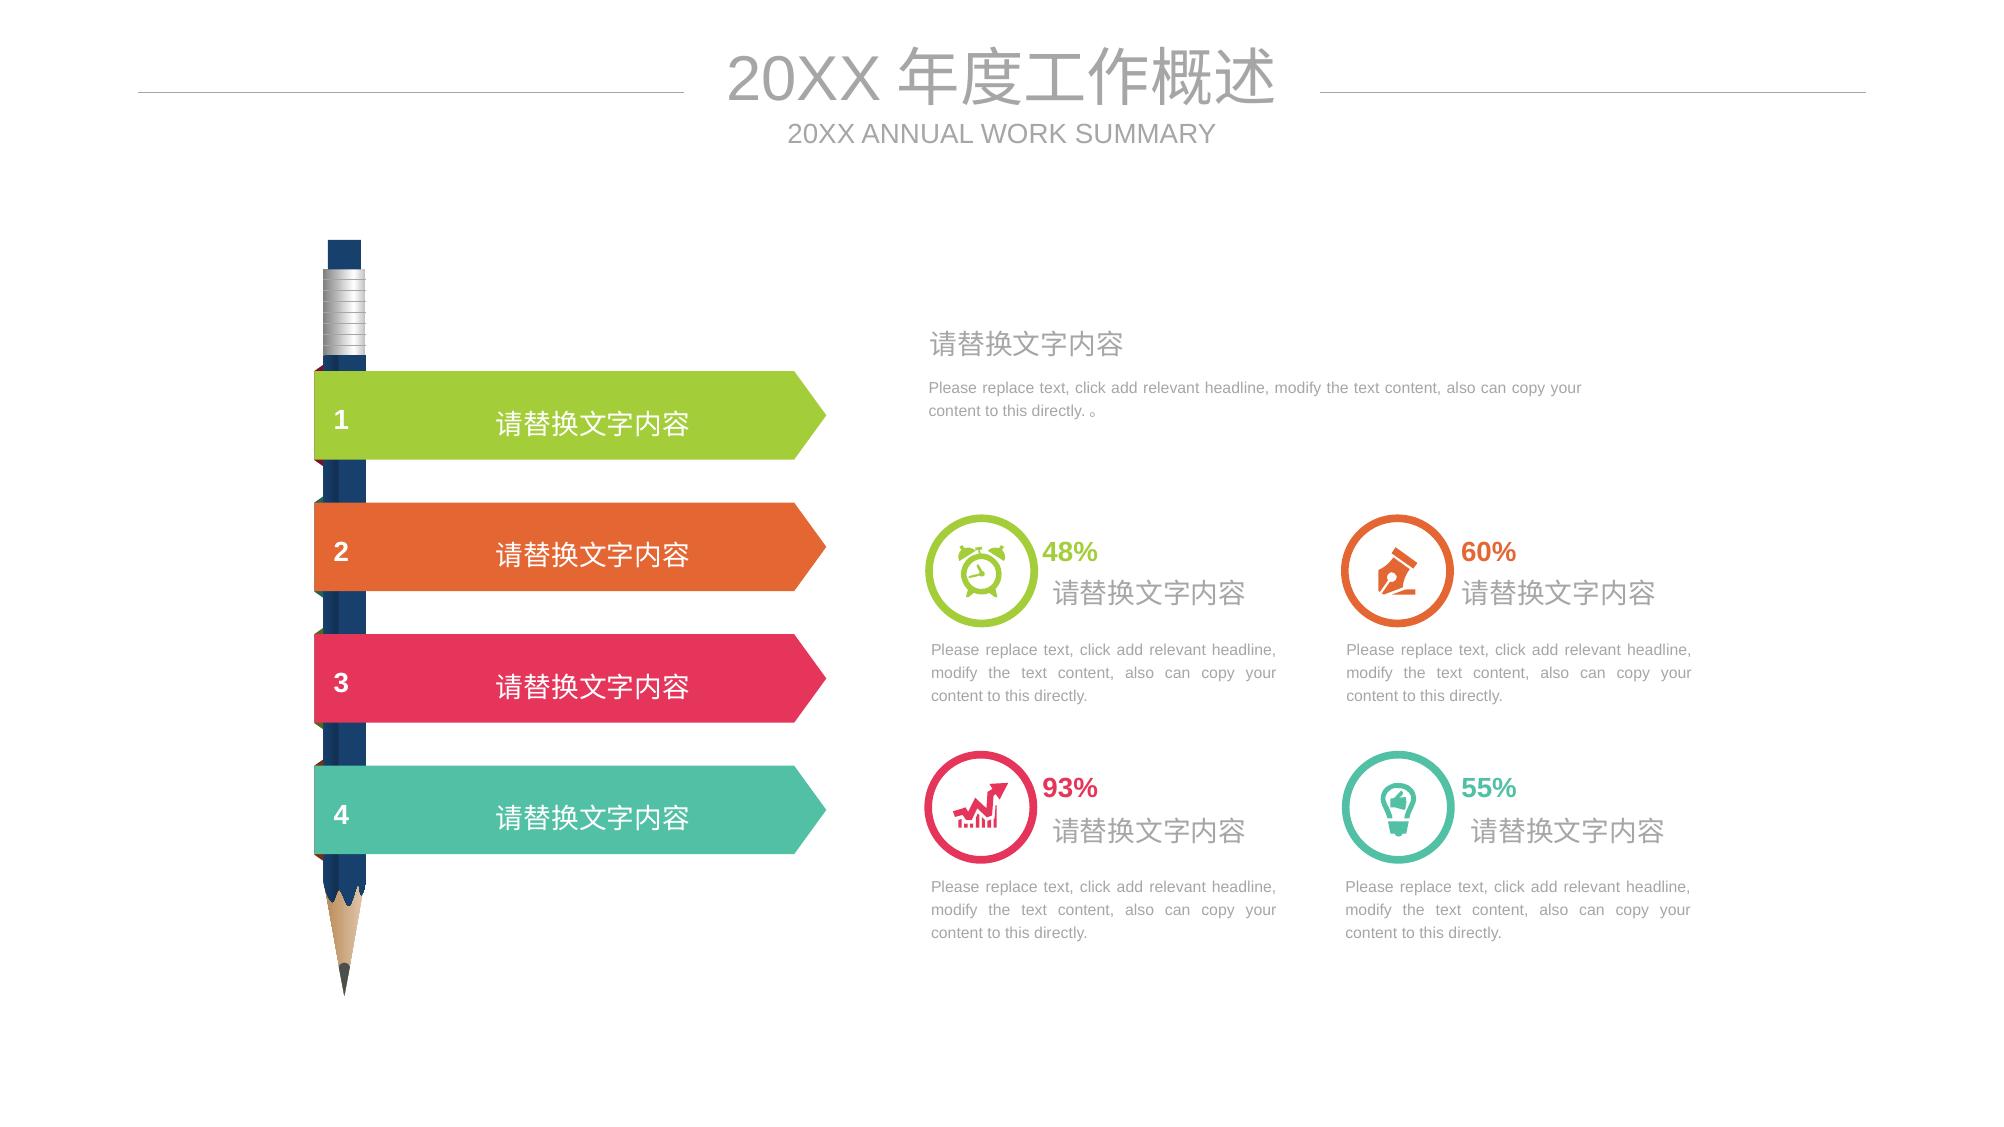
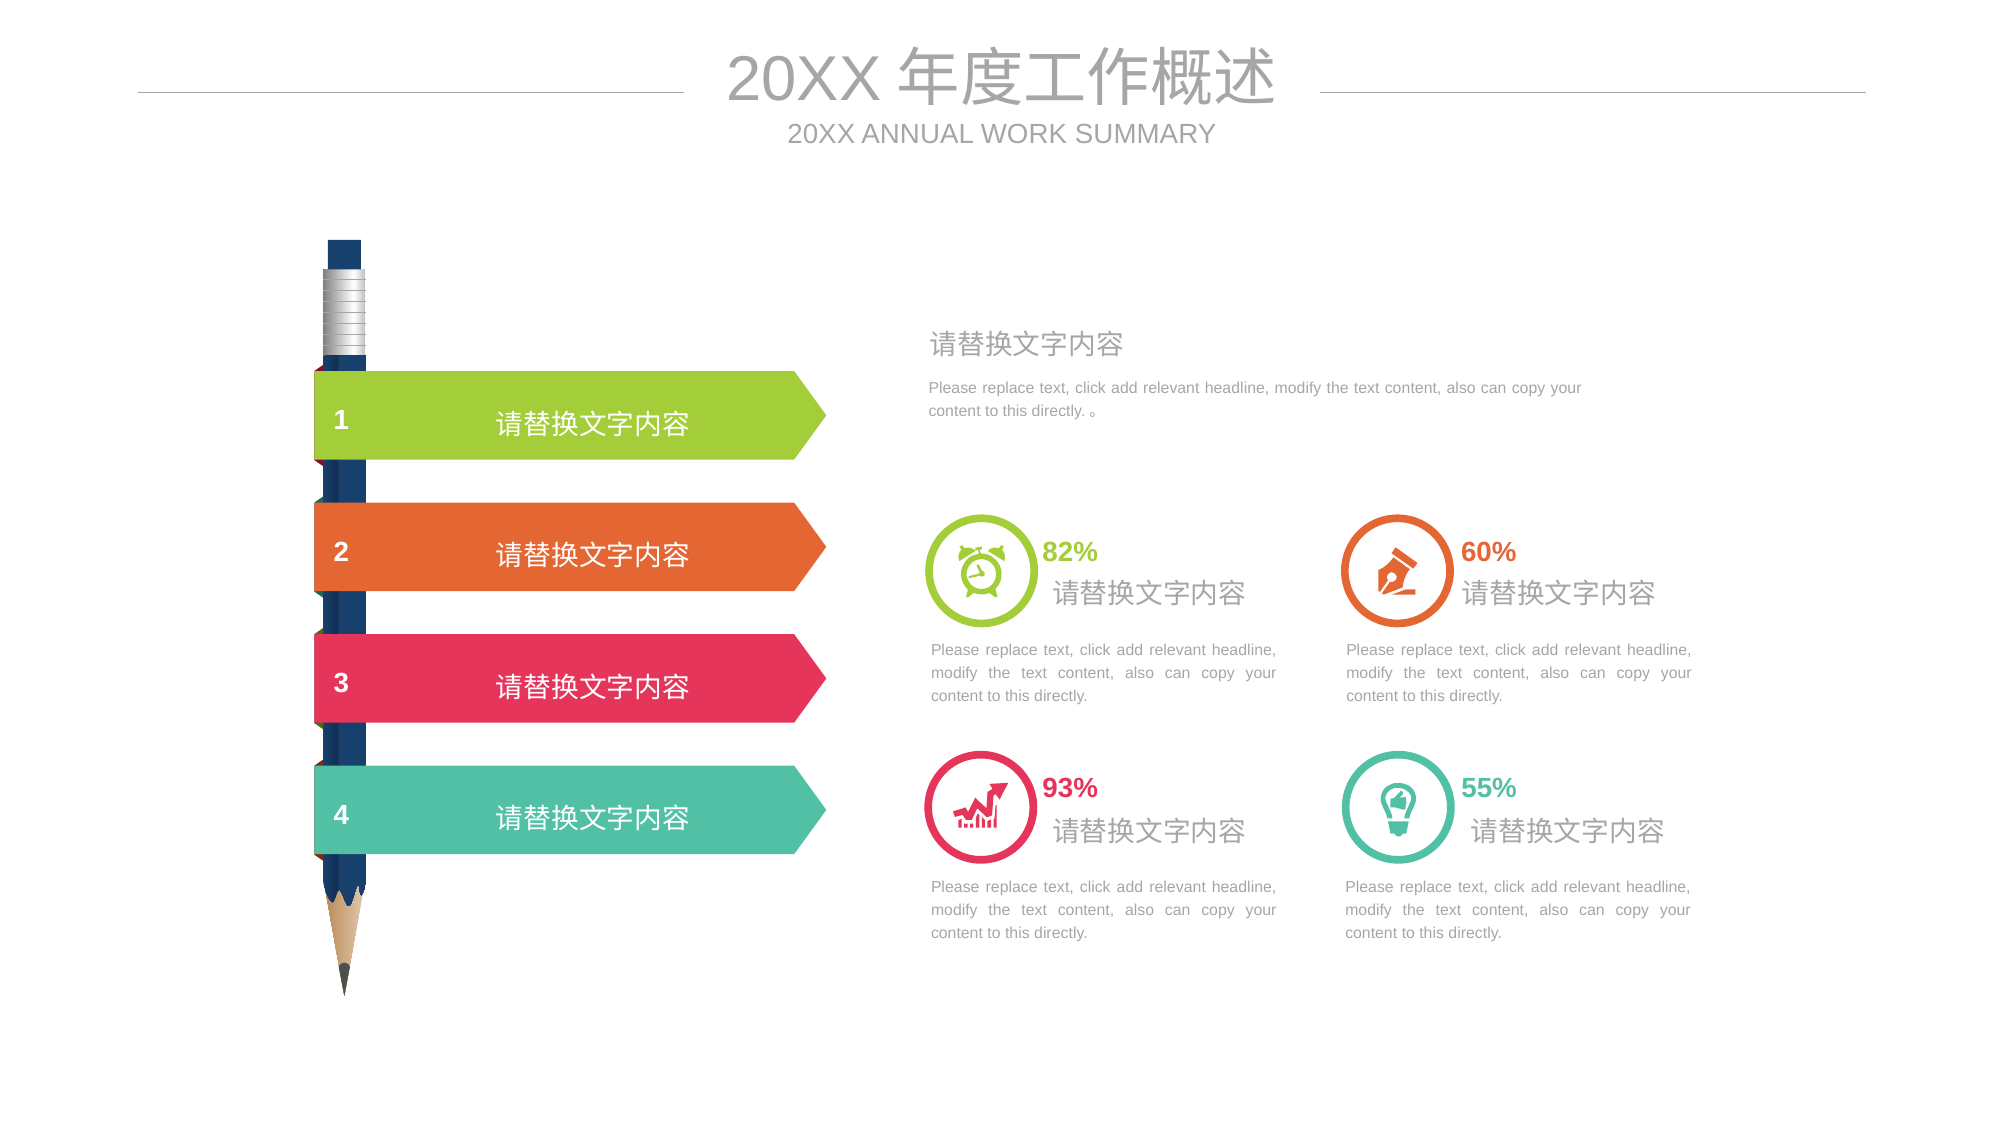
48%: 48% -> 82%
